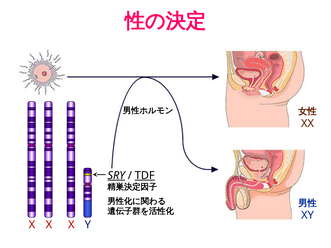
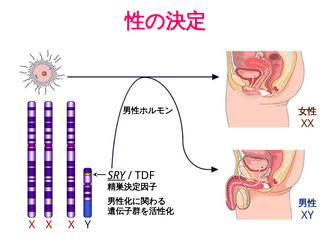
TDF underline: present -> none
